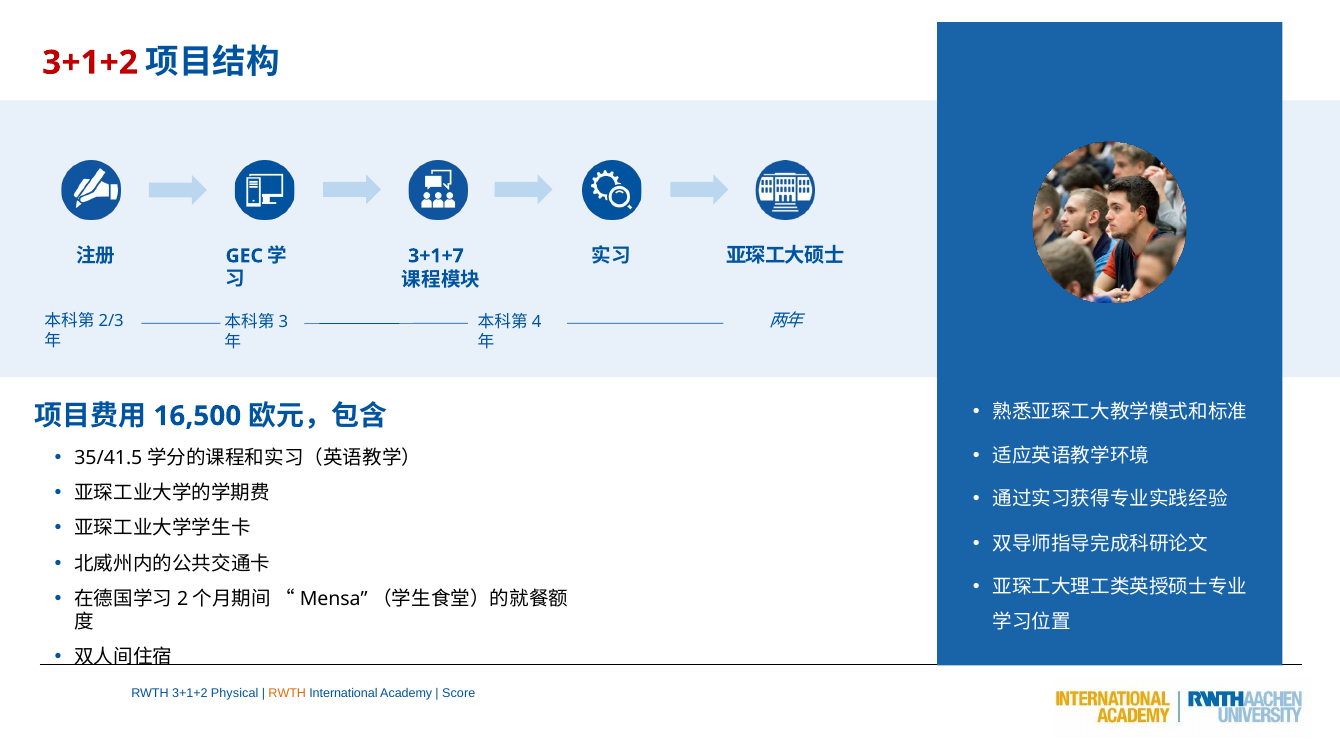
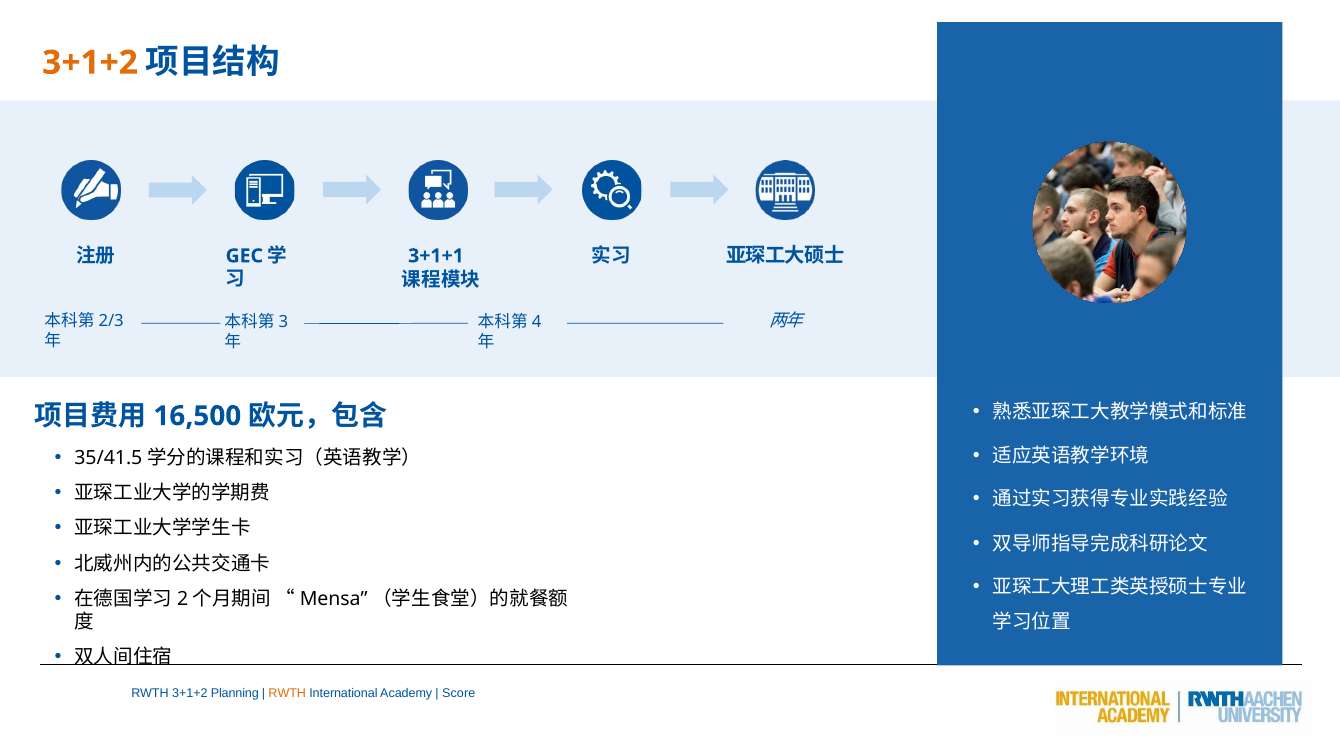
3+1+2 at (90, 63) colour: red -> orange
3+1+7: 3+1+7 -> 3+1+1
Physical: Physical -> Planning
